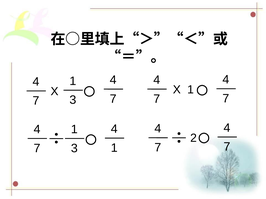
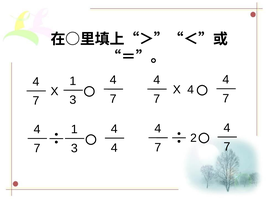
X 1: 1 -> 4
1 at (114, 148): 1 -> 4
